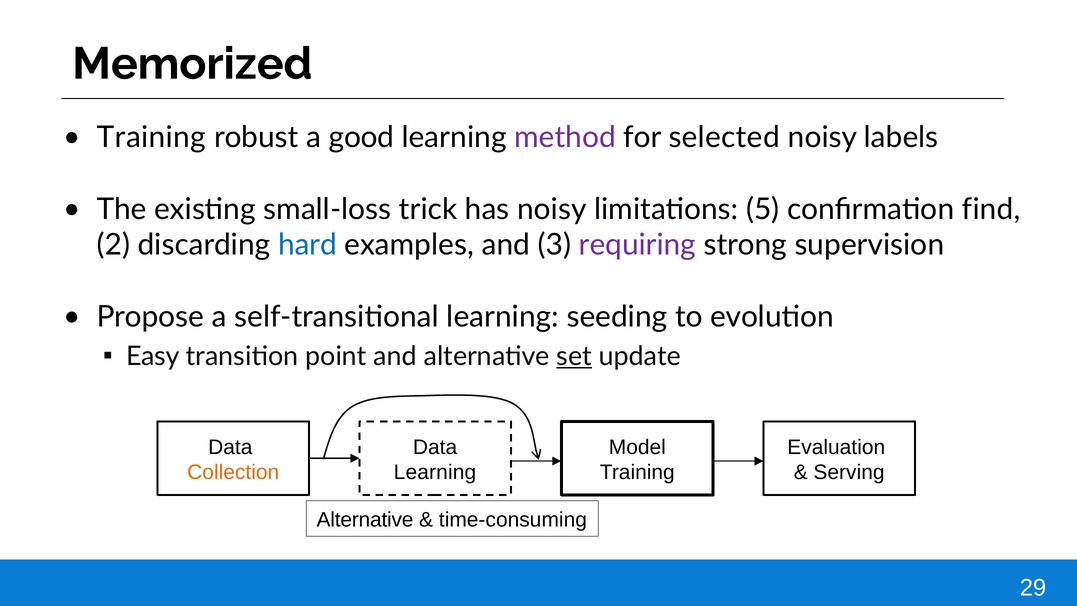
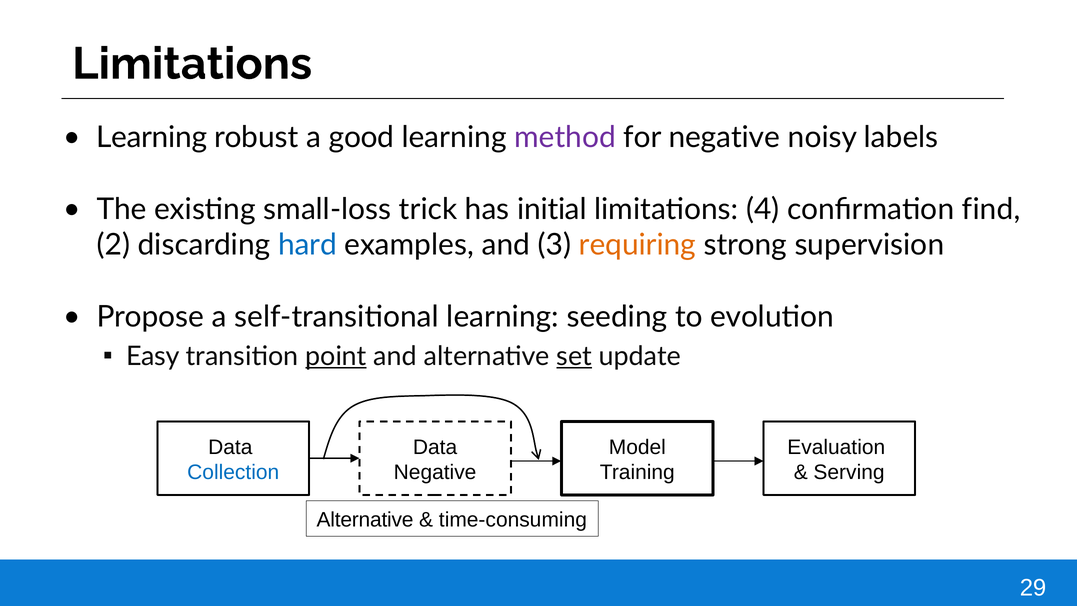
Memorized at (192, 64): Memorized -> Limitations
Training at (151, 137): Training -> Learning
for selected: selected -> negative
has noisy: noisy -> initial
5: 5 -> 4
requiring colour: purple -> orange
point underline: none -> present
Collection colour: orange -> blue
Learning at (435, 472): Learning -> Negative
